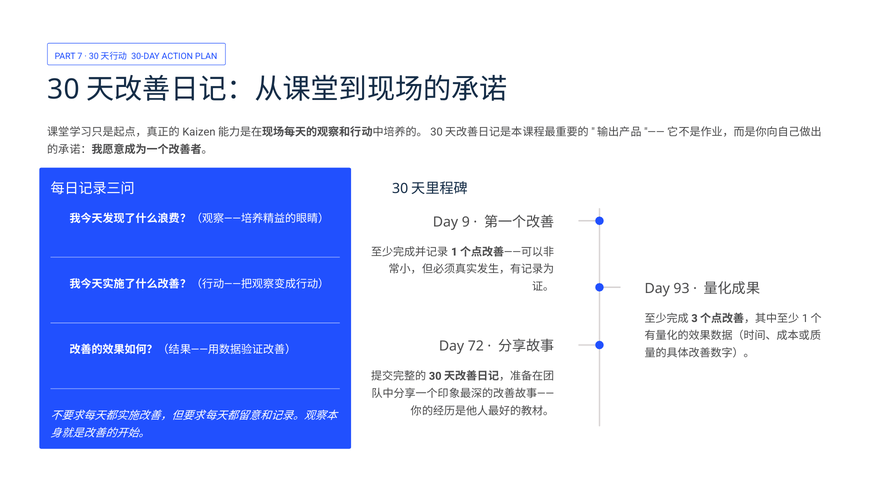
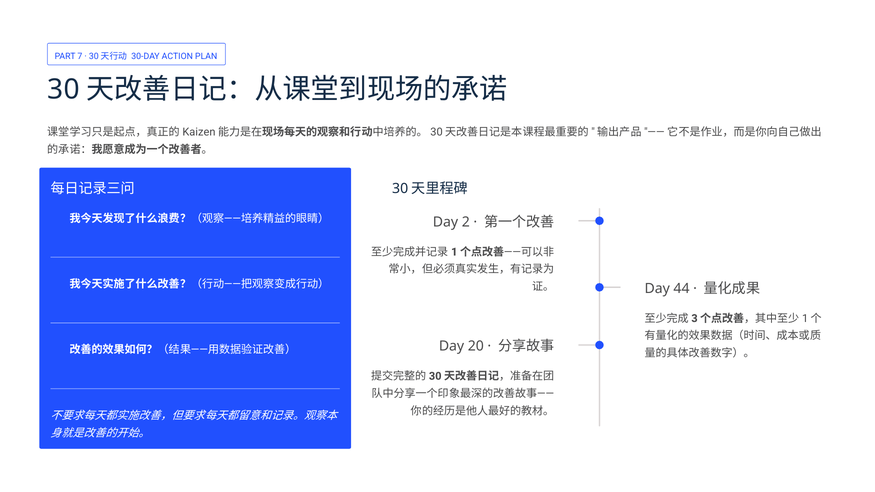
9: 9 -> 2
93: 93 -> 44
72: 72 -> 20
